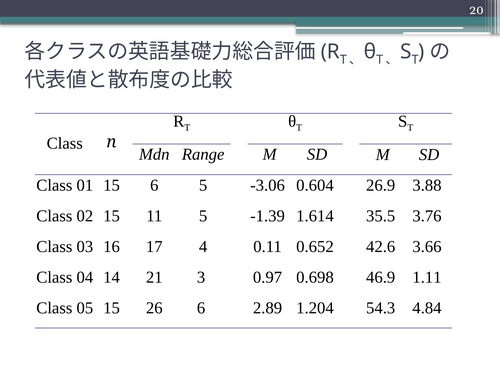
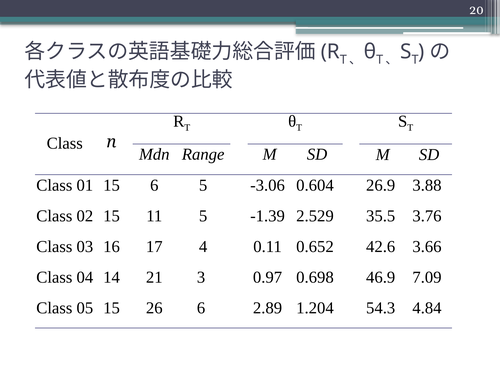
1.614: 1.614 -> 2.529
1.11: 1.11 -> 7.09
